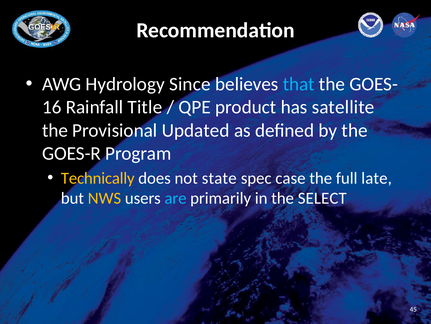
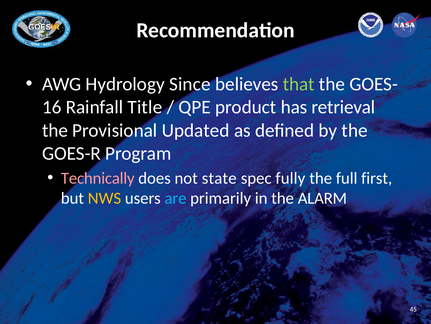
that colour: light blue -> light green
satellite: satellite -> retrieval
Technically colour: yellow -> pink
case: case -> fully
late: late -> first
SELECT: SELECT -> ALARM
